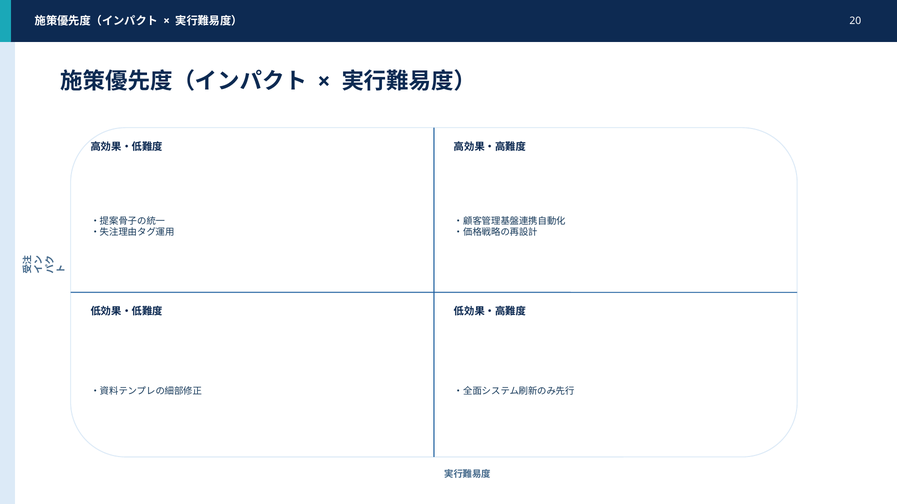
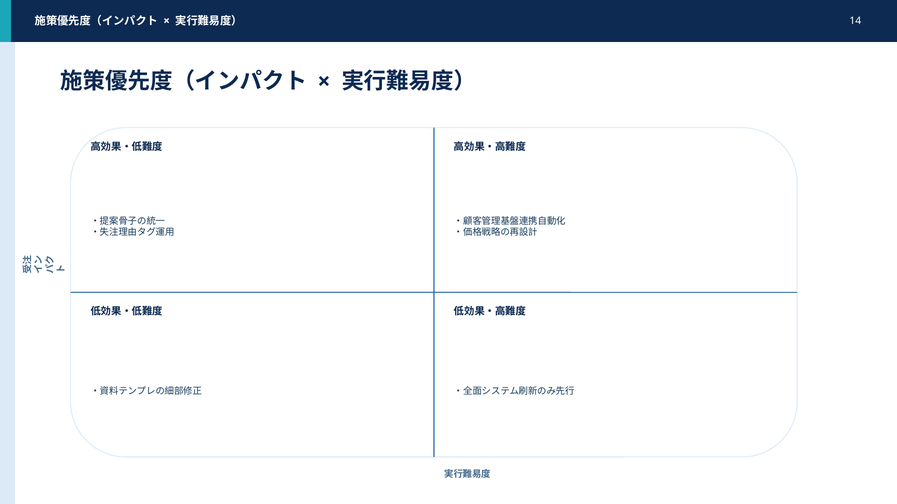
20: 20 -> 14
